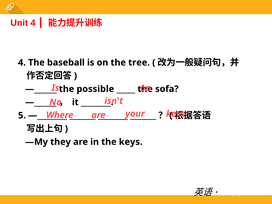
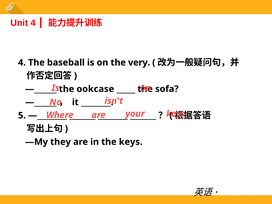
tree: tree -> very
possible: possible -> ookcase
